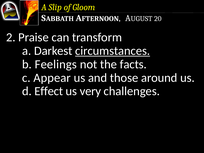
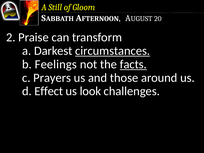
Slip: Slip -> Still
facts underline: none -> present
Appear: Appear -> Prayers
very: very -> look
